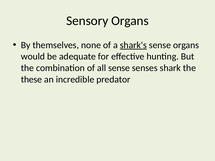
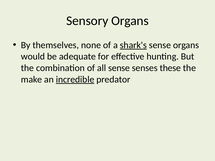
shark: shark -> these
these: these -> make
incredible underline: none -> present
